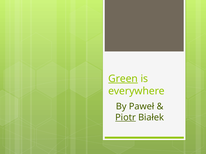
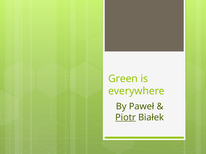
Green underline: present -> none
